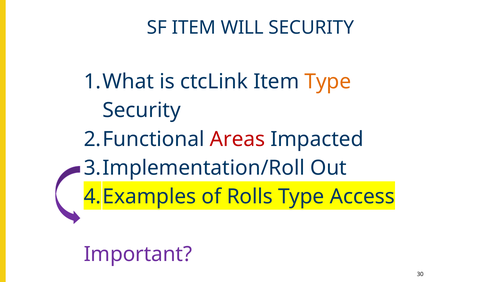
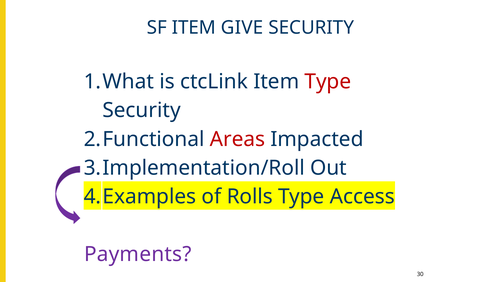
WILL: WILL -> GIVE
Type at (328, 81) colour: orange -> red
Important: Important -> Payments
